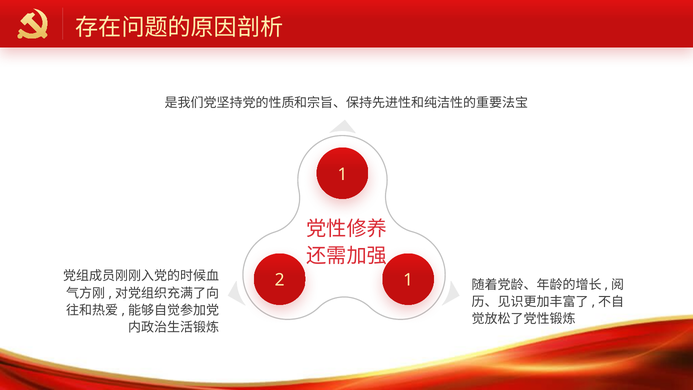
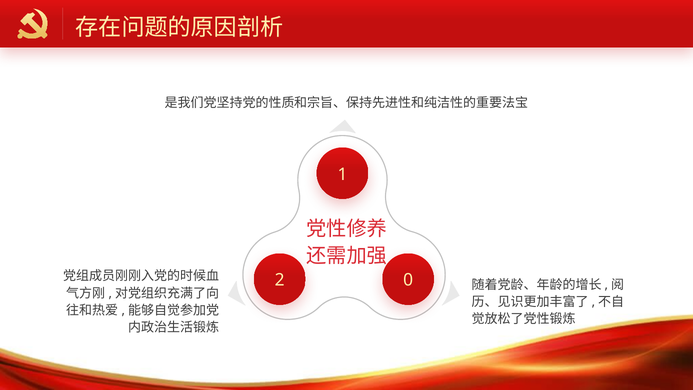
2 1: 1 -> 0
